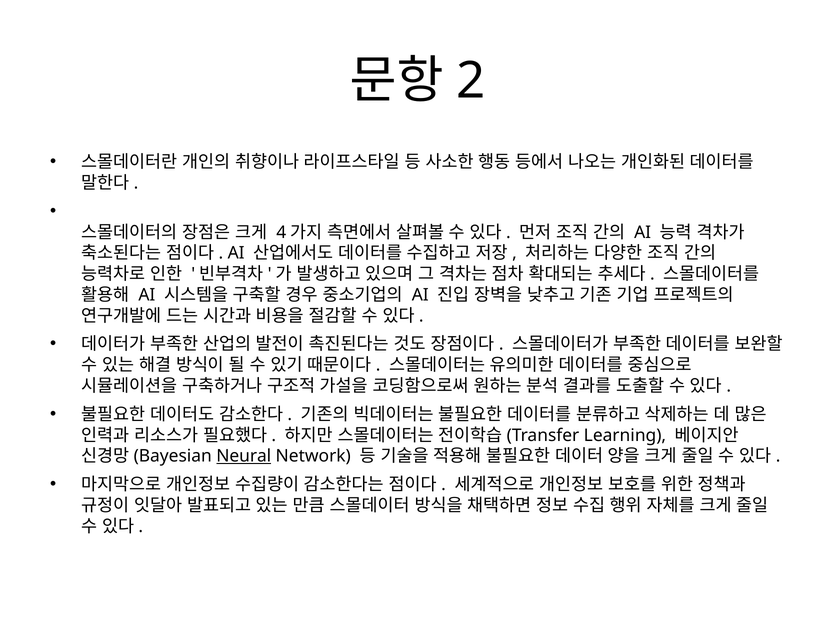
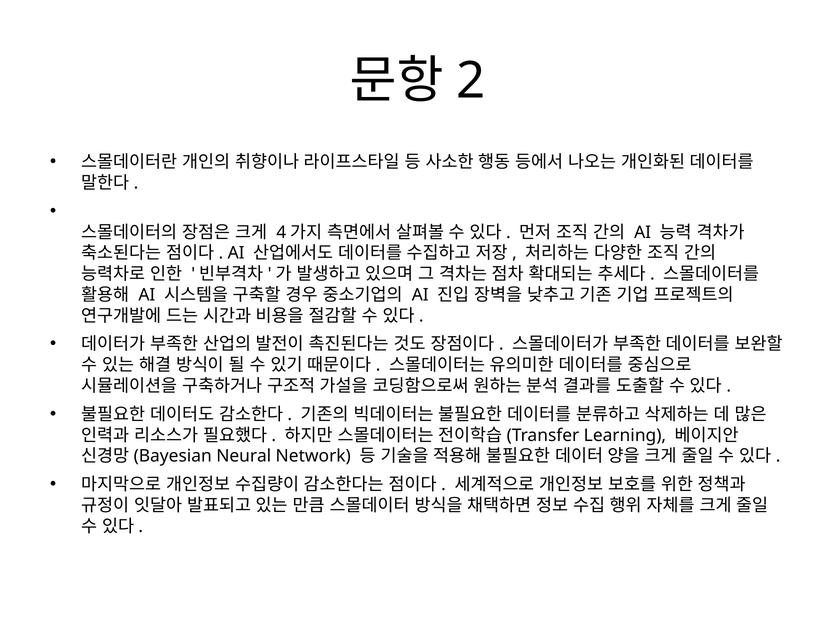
Neural underline: present -> none
